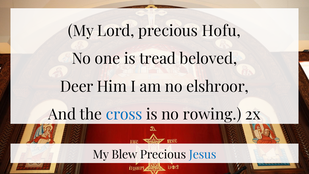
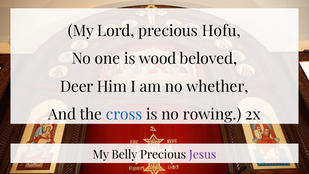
tread: tread -> wood
elshroor: elshroor -> whether
Blew: Blew -> Belly
Jesus colour: blue -> purple
